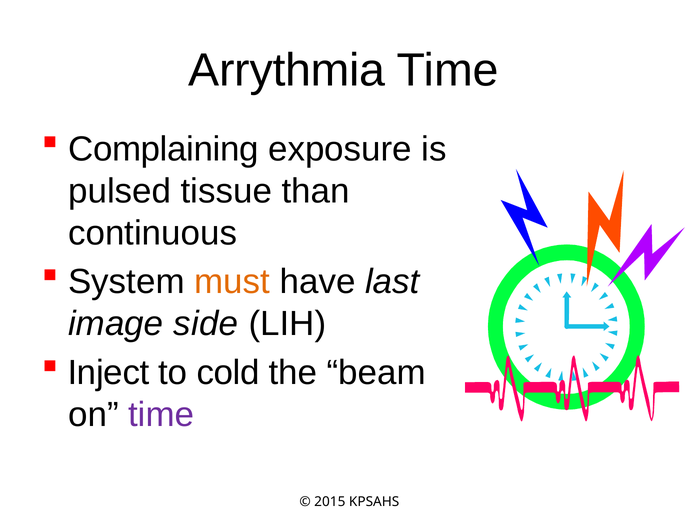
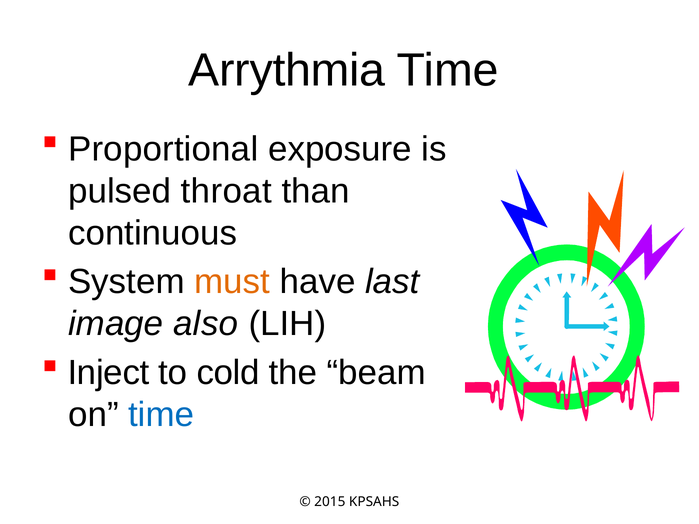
Complaining: Complaining -> Proportional
tissue: tissue -> throat
side: side -> also
time at (161, 415) colour: purple -> blue
